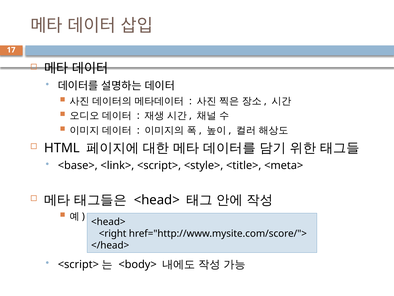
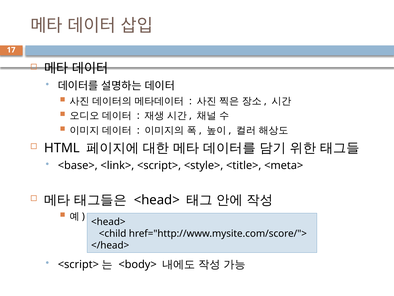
<right: <right -> <child
